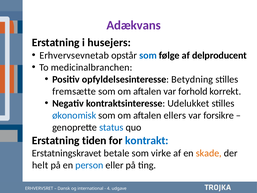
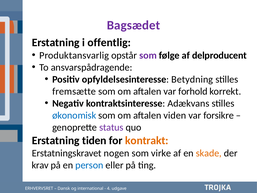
Adækvans: Adækvans -> Bagsædet
husejers: husejers -> offentlig
Erhvervsevnetab: Erhvervsevnetab -> Produktansvarlig
som at (148, 55) colour: blue -> purple
medicinalbranchen: medicinalbranchen -> ansvarspådragende
Udelukket: Udelukket -> Adækvans
ellers: ellers -> viden
status colour: blue -> purple
kontrakt colour: blue -> orange
betale: betale -> nogen
helt: helt -> krav
